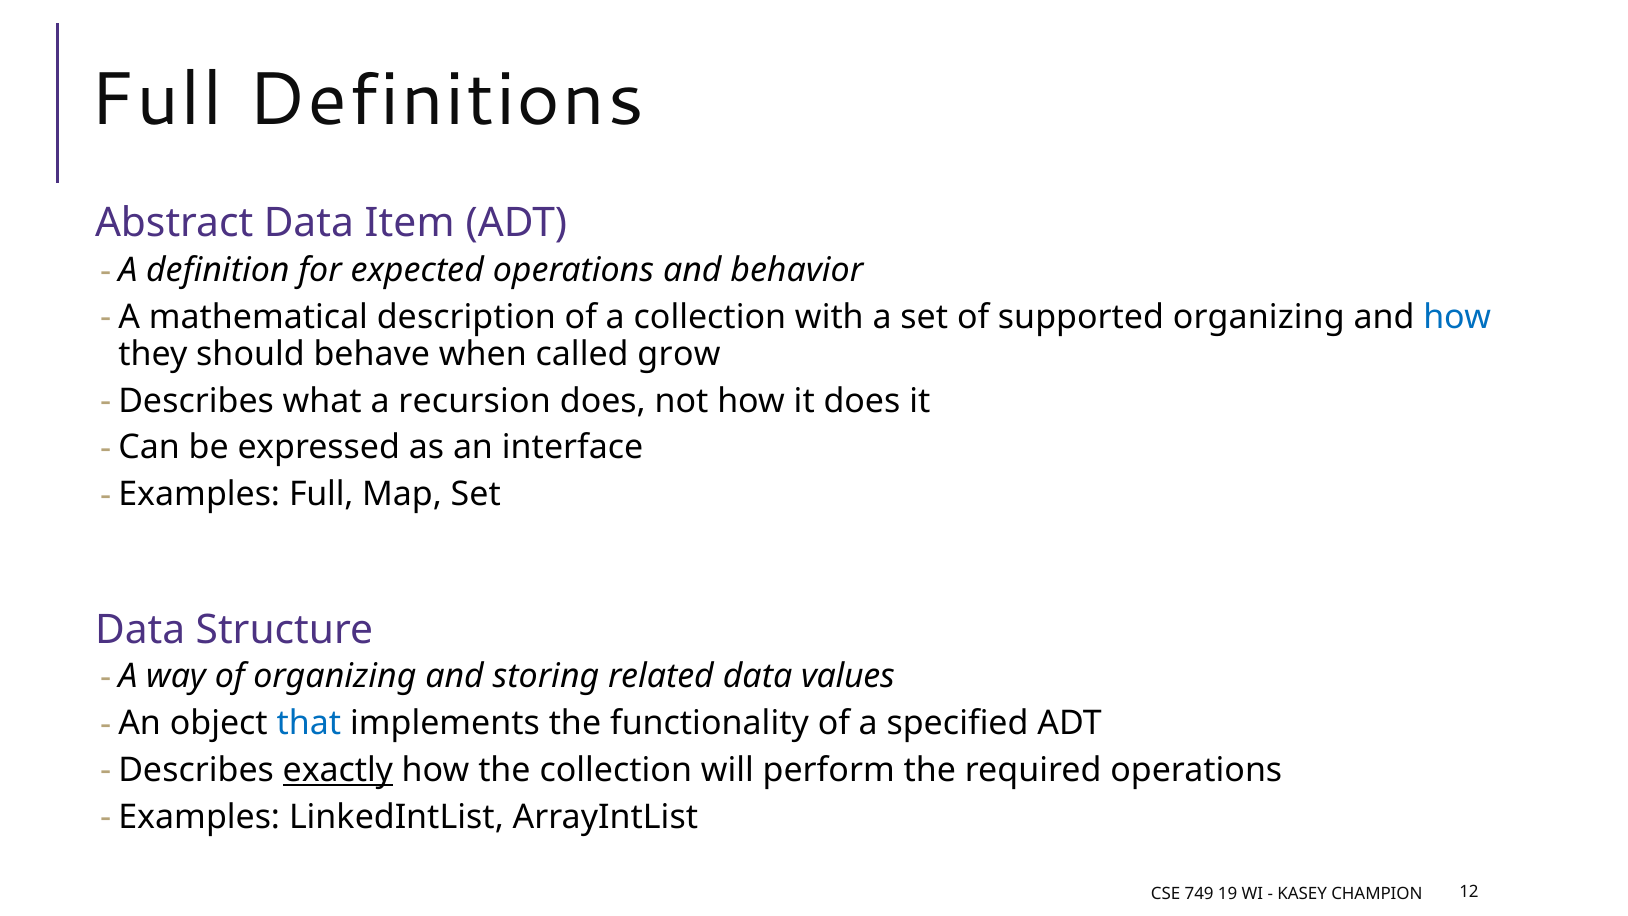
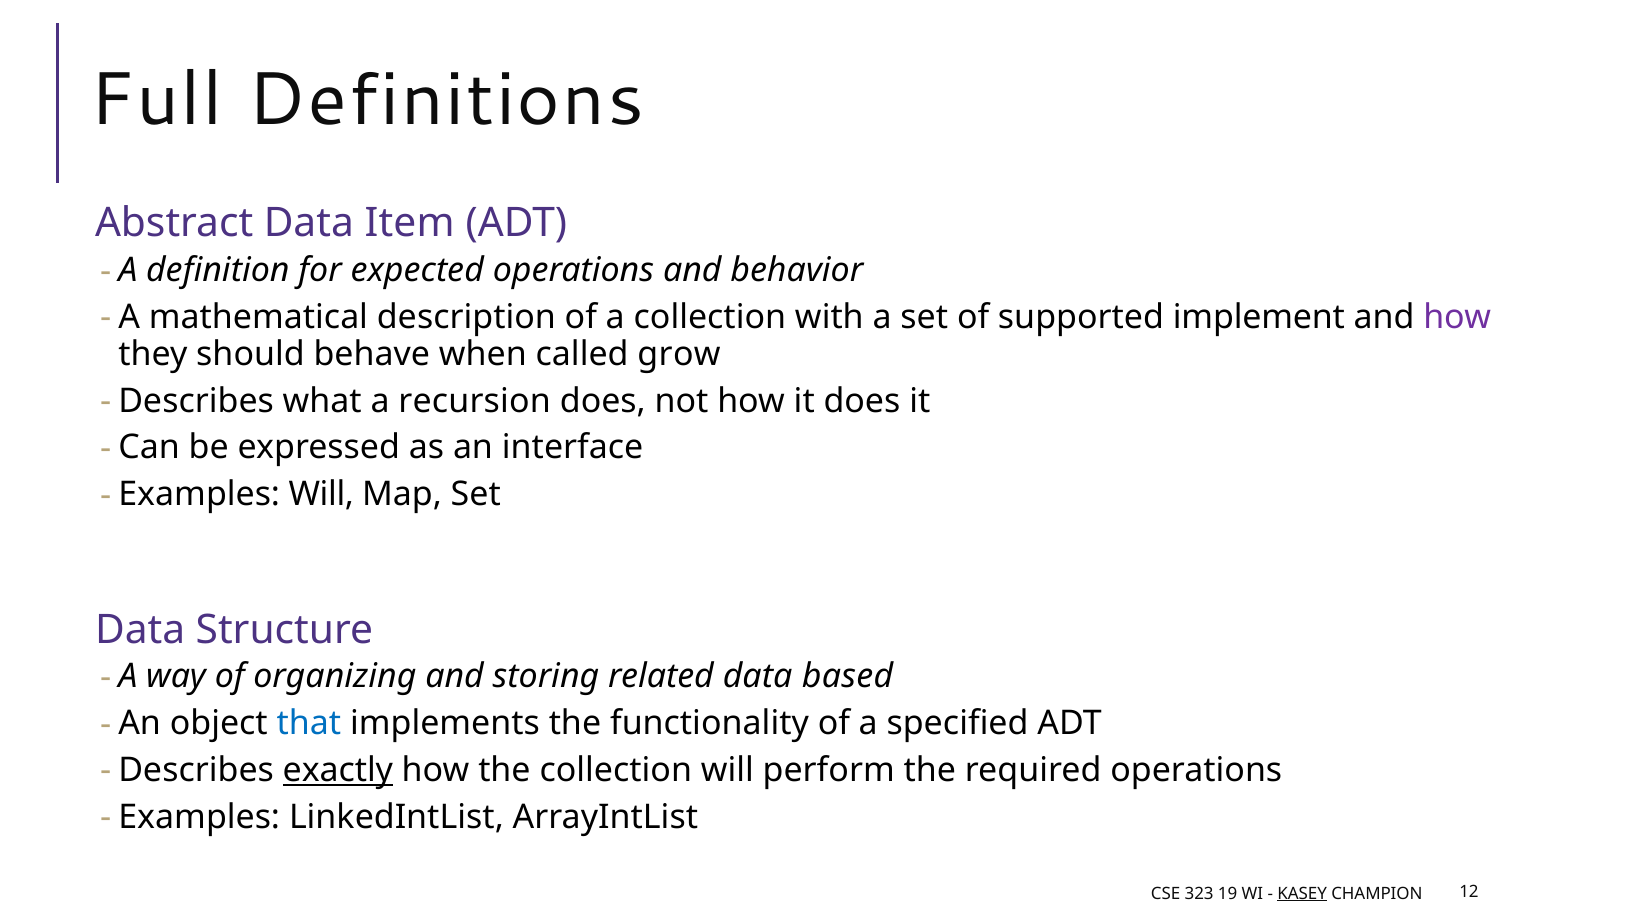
supported organizing: organizing -> implement
how at (1457, 317) colour: blue -> purple
Examples Full: Full -> Will
values: values -> based
749: 749 -> 323
KASEY underline: none -> present
